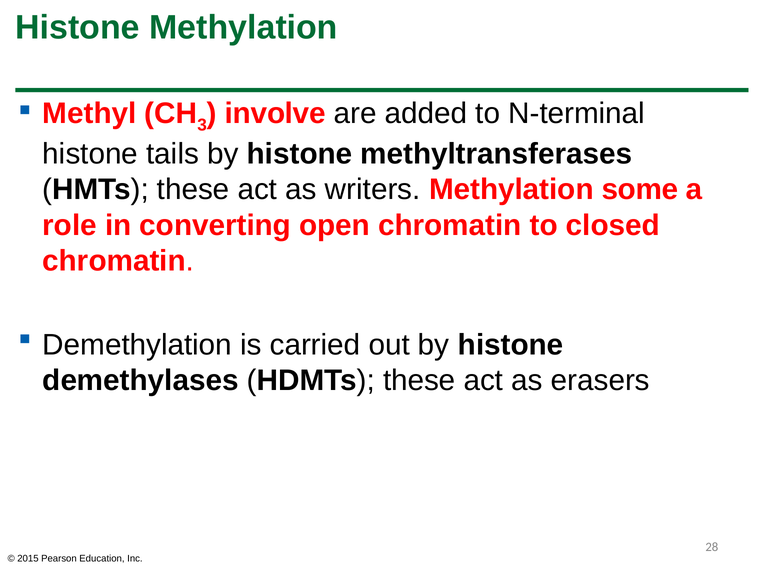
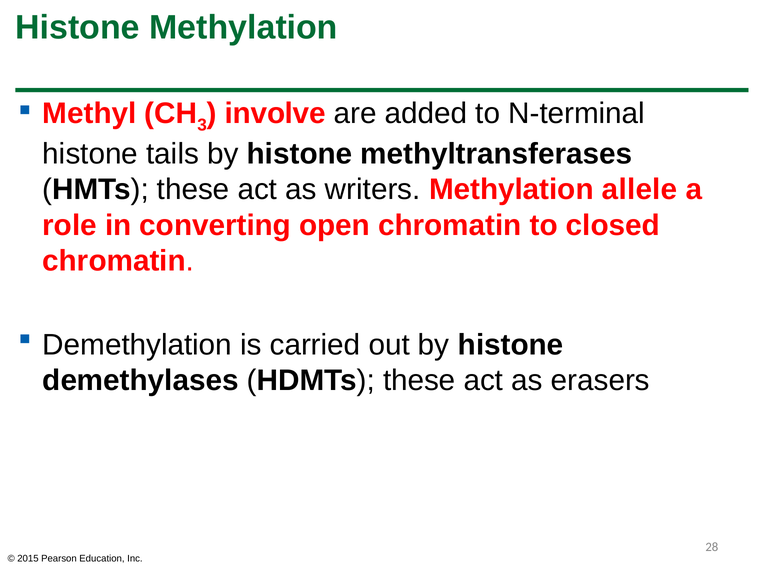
some: some -> allele
